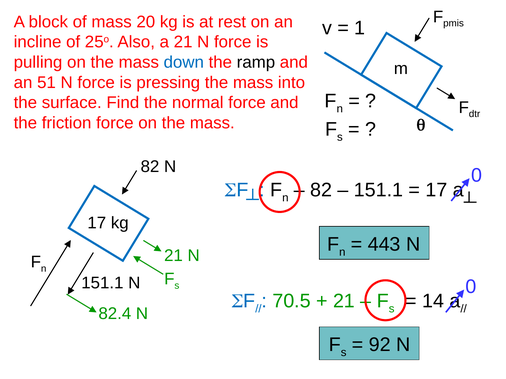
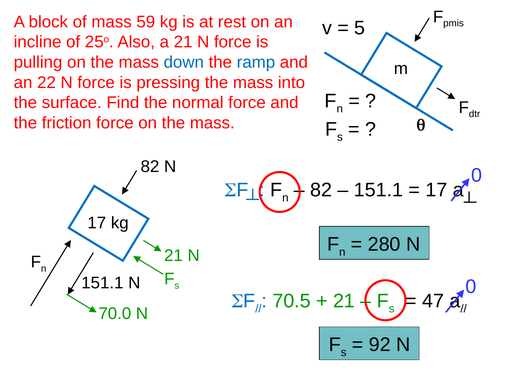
20: 20 -> 59
1: 1 -> 5
ramp colour: black -> blue
51: 51 -> 22
443: 443 -> 280
14: 14 -> 47
82.4: 82.4 -> 70.0
